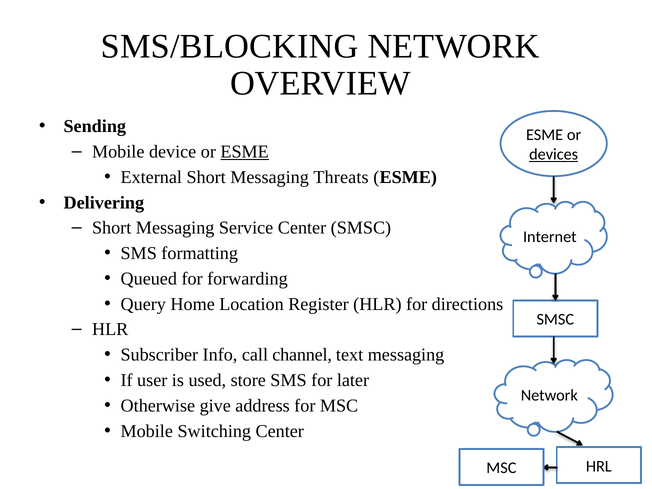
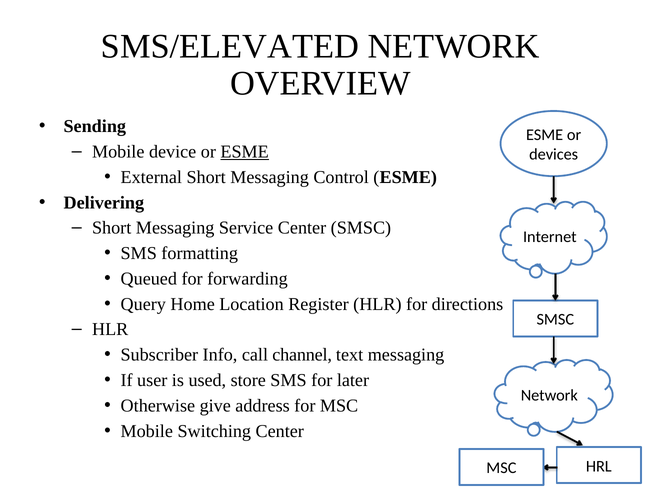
SMS/BLOCKING: SMS/BLOCKING -> SMS/ELEVATED
devices underline: present -> none
Threats: Threats -> Control
